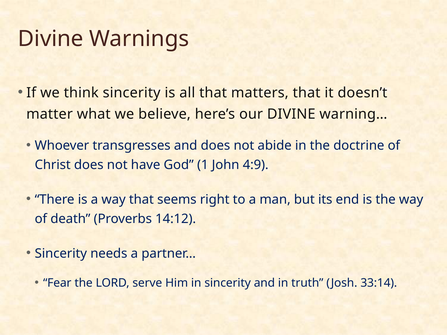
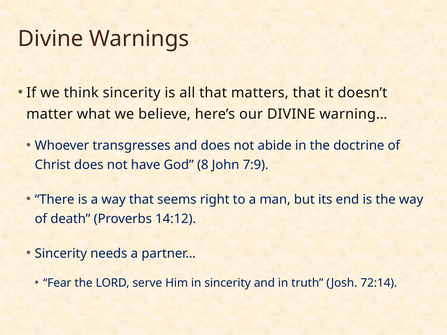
1: 1 -> 8
4:9: 4:9 -> 7:9
33:14: 33:14 -> 72:14
